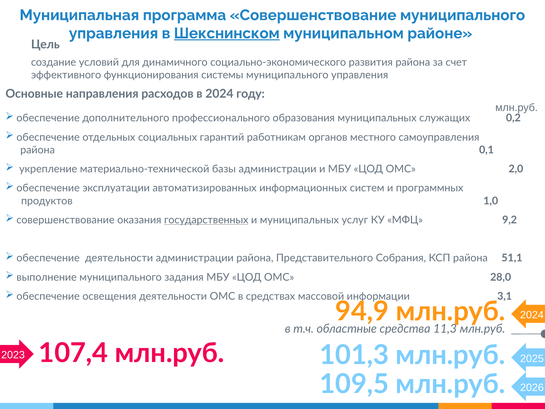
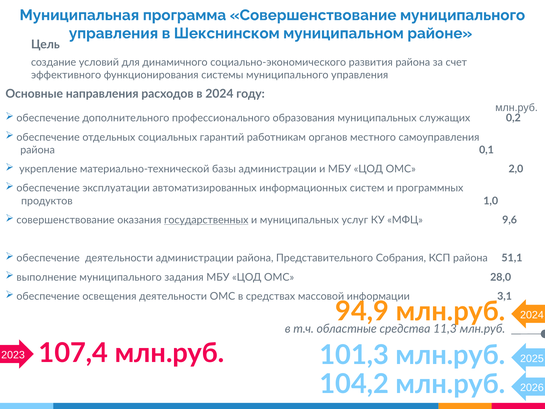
Шекснинском underline: present -> none
9,2: 9,2 -> 9,6
109,5: 109,5 -> 104,2
